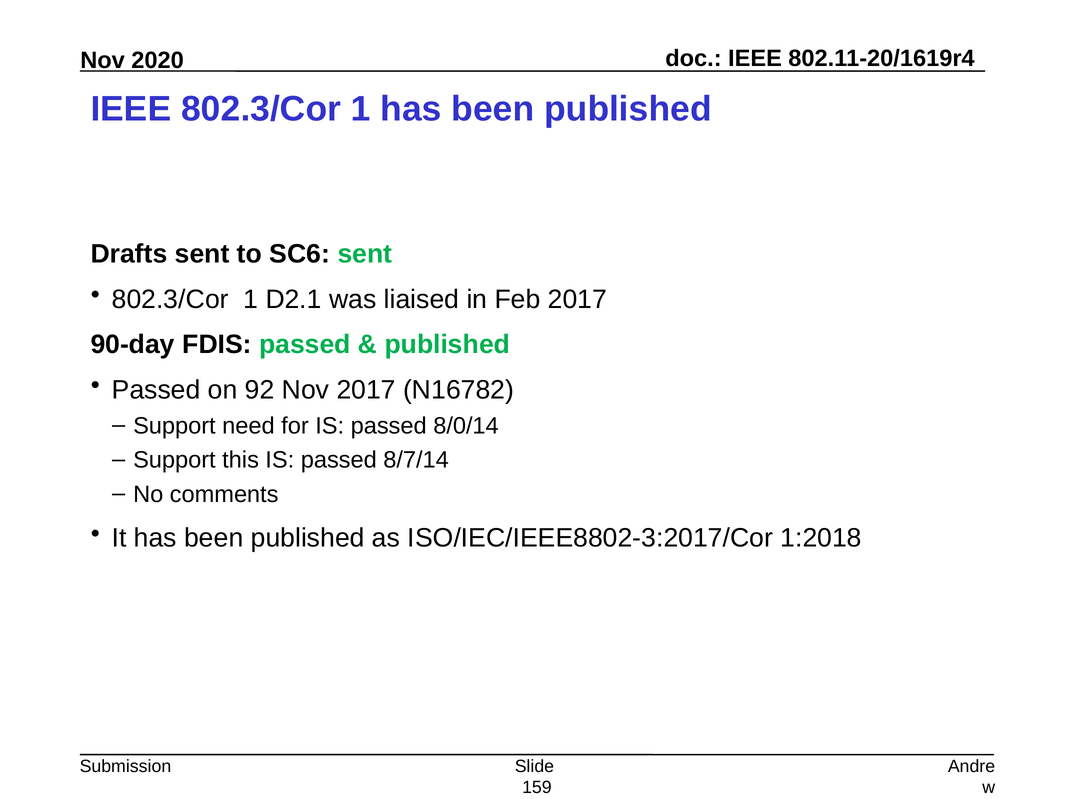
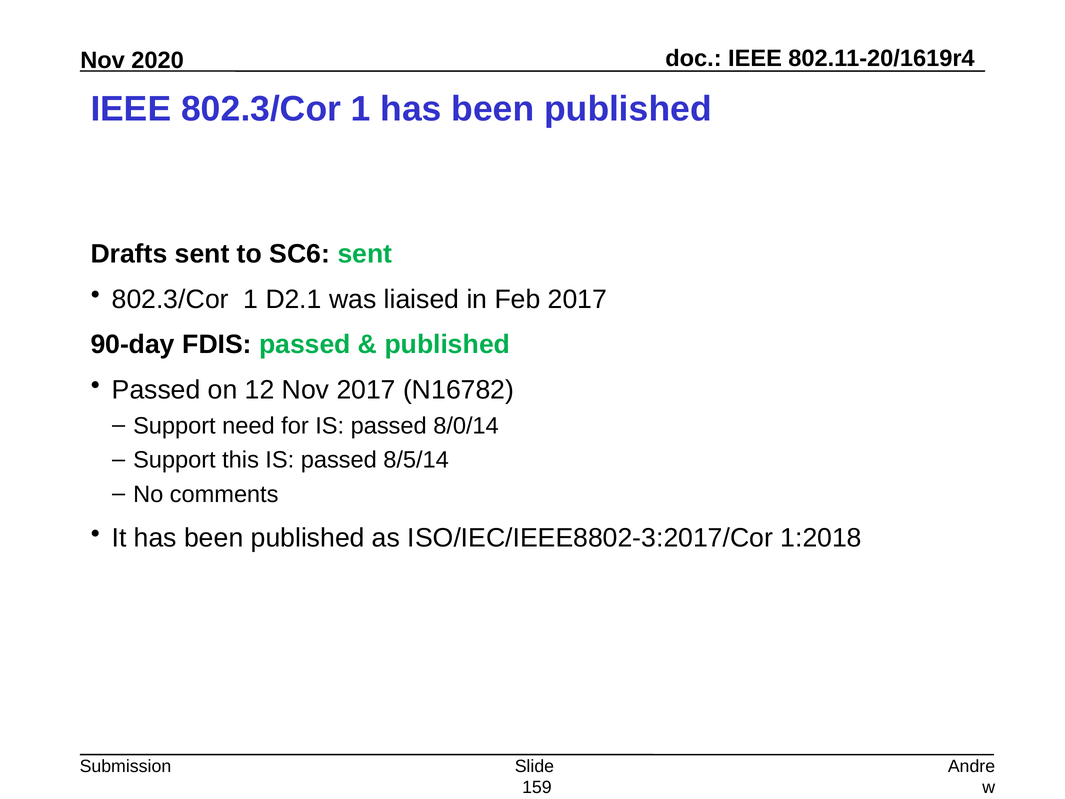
92: 92 -> 12
8/7/14: 8/7/14 -> 8/5/14
